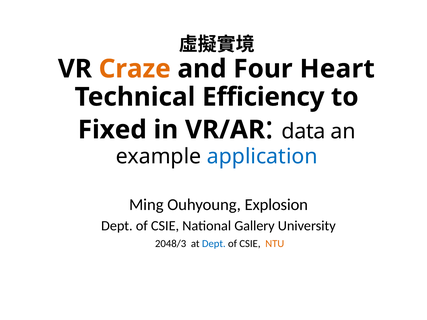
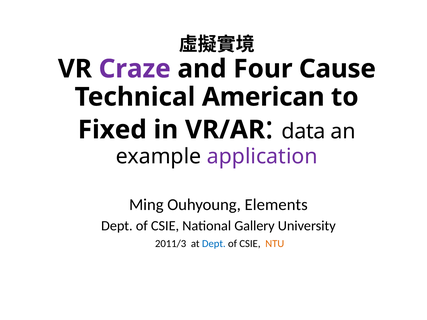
Craze colour: orange -> purple
Heart: Heart -> Cause
Efficiency: Efficiency -> American
application colour: blue -> purple
Explosion: Explosion -> Elements
2048/3: 2048/3 -> 2011/3
